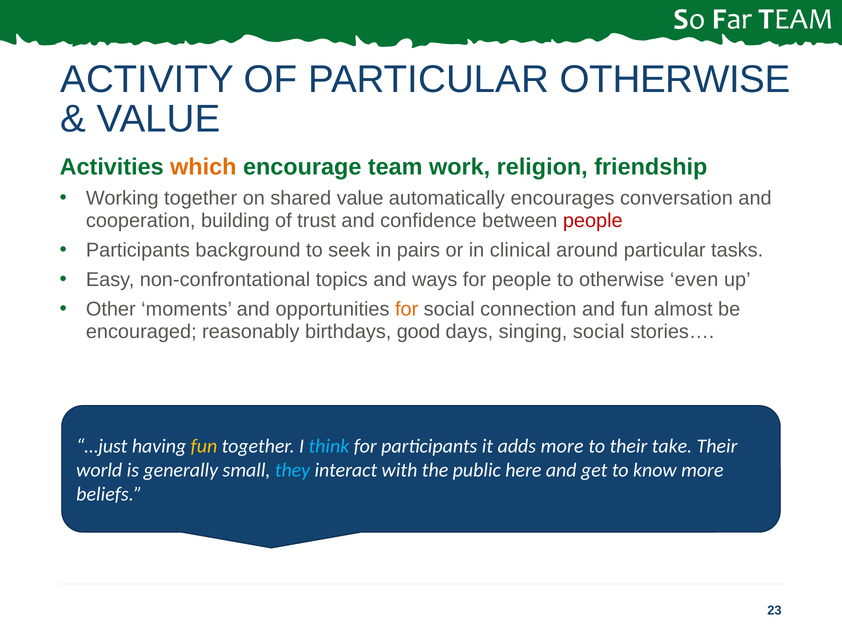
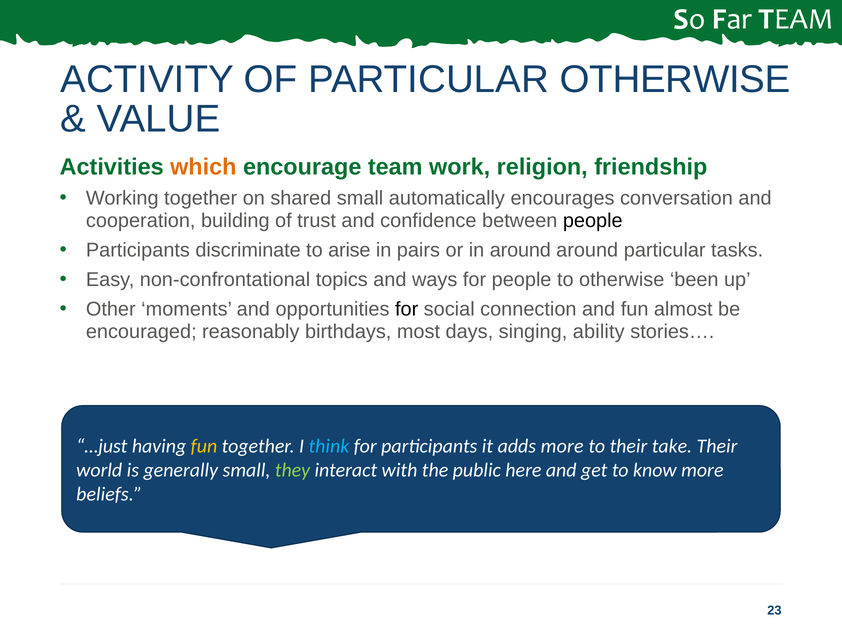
shared value: value -> small
people at (593, 220) colour: red -> black
background: background -> discriminate
seek: seek -> arise
in clinical: clinical -> around
even: even -> been
for at (407, 309) colour: orange -> black
good: good -> most
singing social: social -> ability
they colour: light blue -> light green
